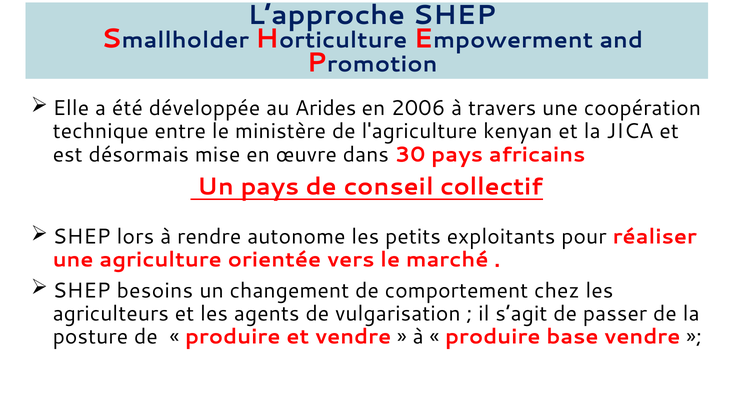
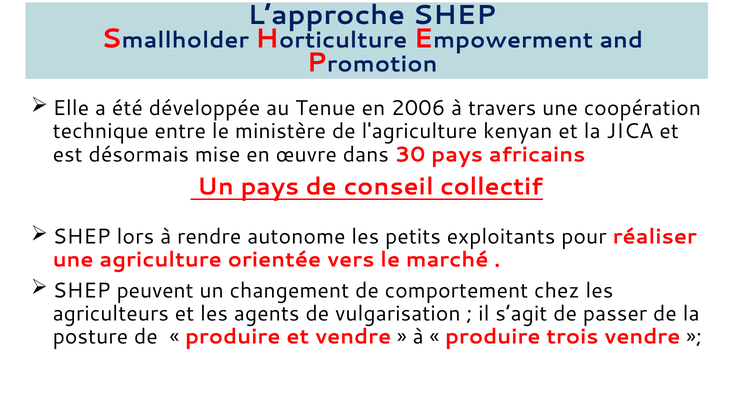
Arides: Arides -> Tenue
besoins: besoins -> peuvent
base: base -> trois
